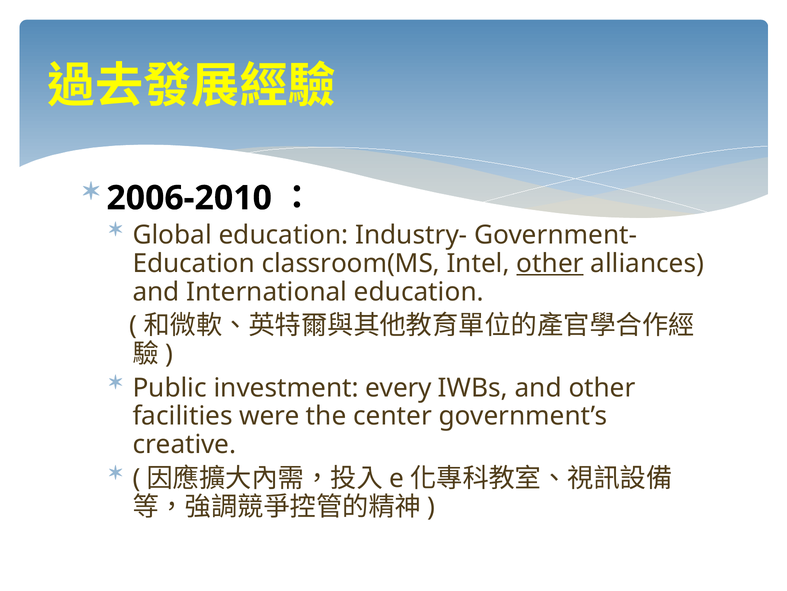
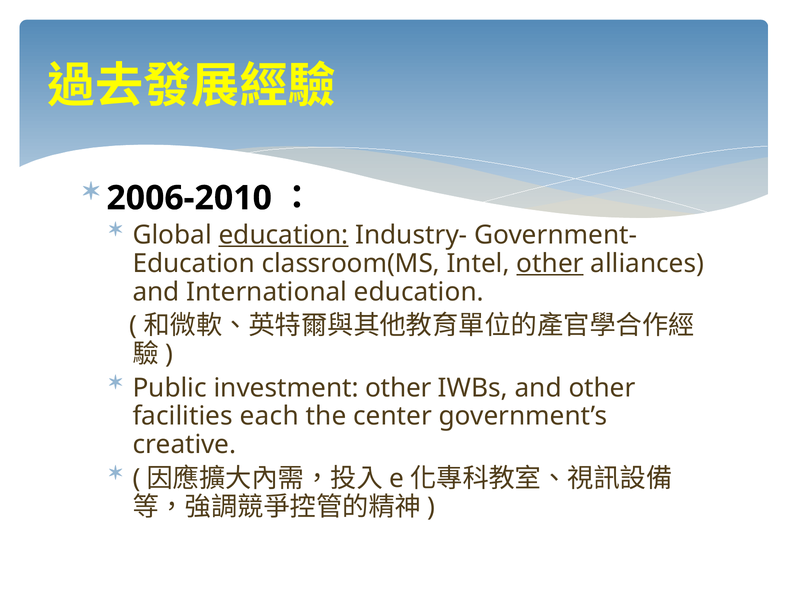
education at (284, 235) underline: none -> present
investment every: every -> other
were: were -> each
